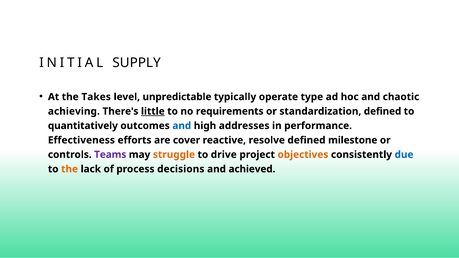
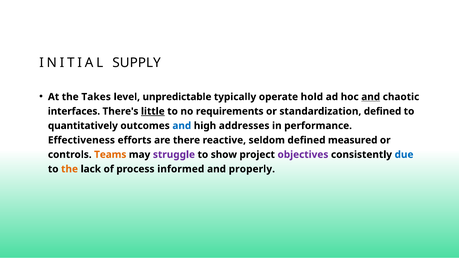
type: type -> hold
and at (371, 97) underline: none -> present
achieving: achieving -> interfaces
cover: cover -> there
resolve: resolve -> seldom
milestone: milestone -> measured
Teams colour: purple -> orange
struggle colour: orange -> purple
drive: drive -> show
objectives colour: orange -> purple
decisions: decisions -> informed
achieved: achieved -> properly
